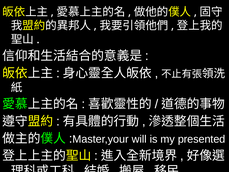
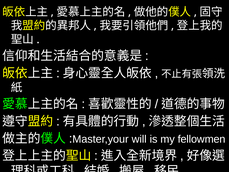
presented: presented -> fellowmen
